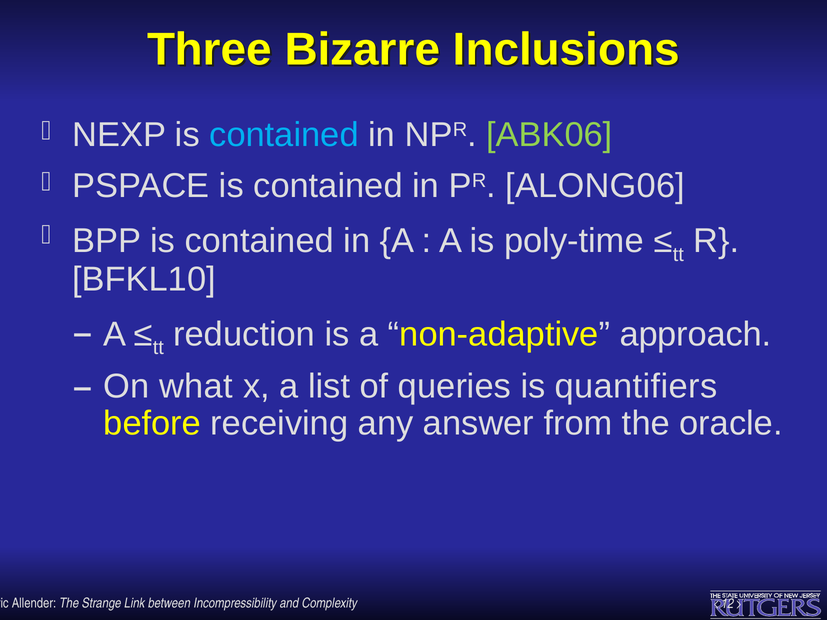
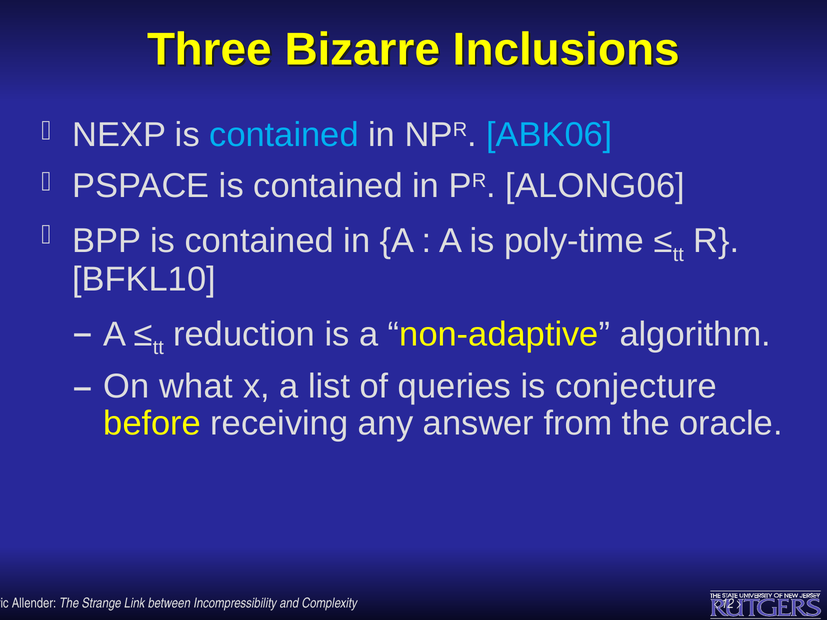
ABK06 colour: light green -> light blue
approach: approach -> algorithm
quantifiers: quantifiers -> conjecture
